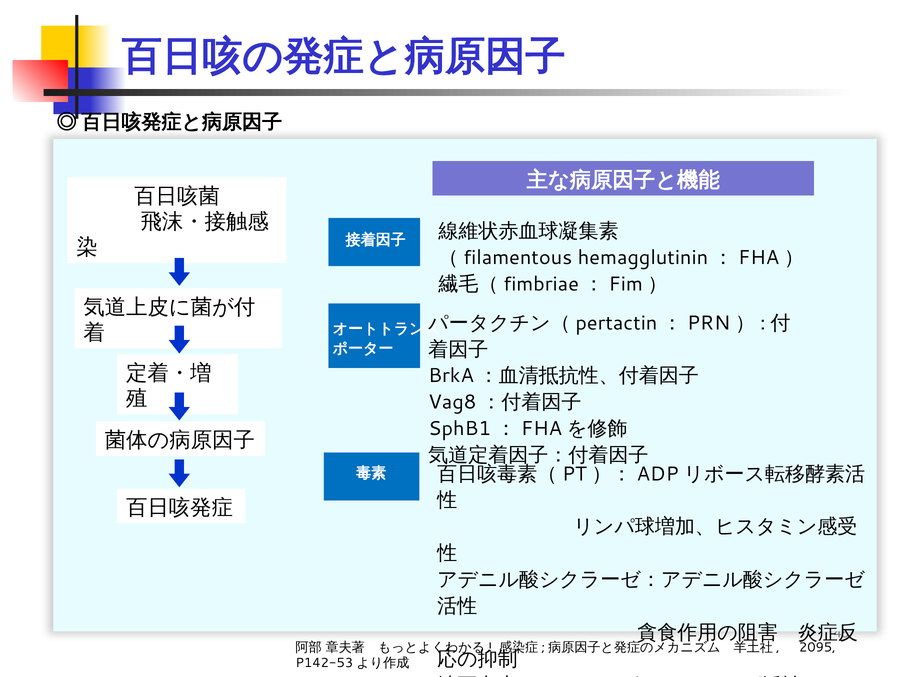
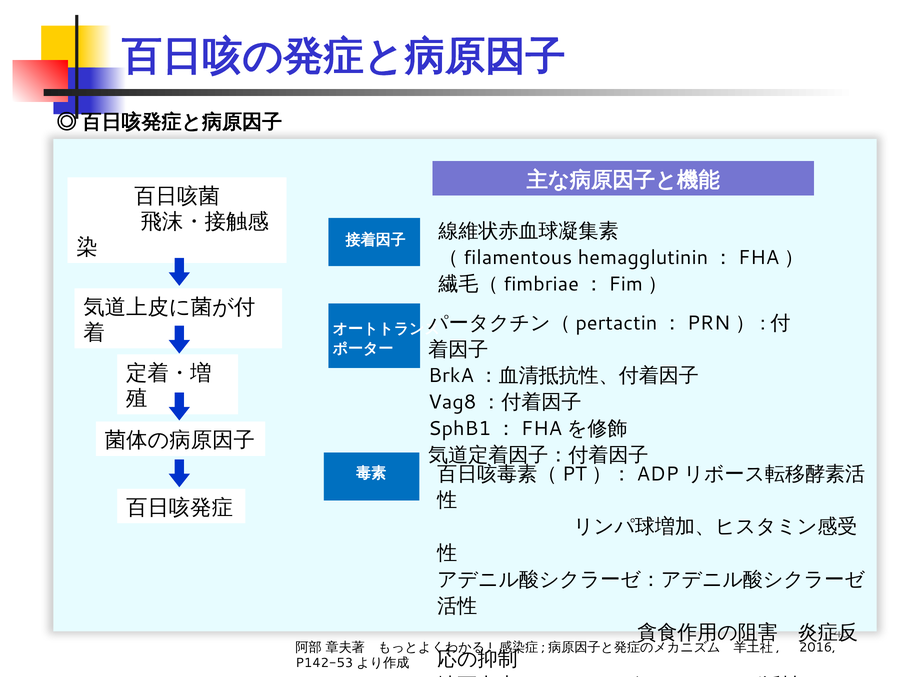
2095: 2095 -> 2016
